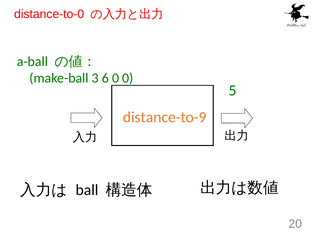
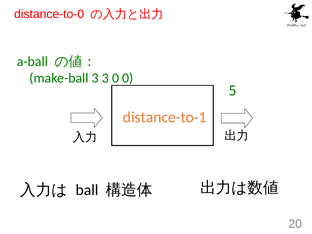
3 6: 6 -> 3
distance-to-9: distance-to-9 -> distance-to-1
